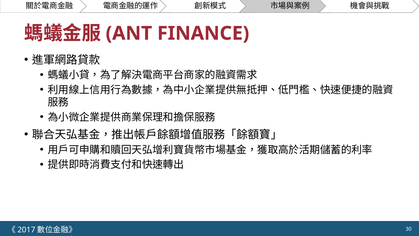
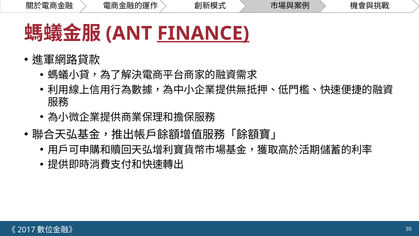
FINANCE underline: none -> present
